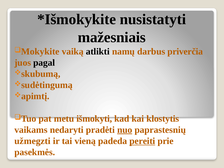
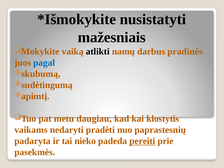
priverčia: priverčia -> pradinės
pagal colour: black -> blue
išmokyti: išmokyti -> daugiau
nuo underline: present -> none
užmegzti: užmegzti -> padaryta
vieną: vieną -> nieko
